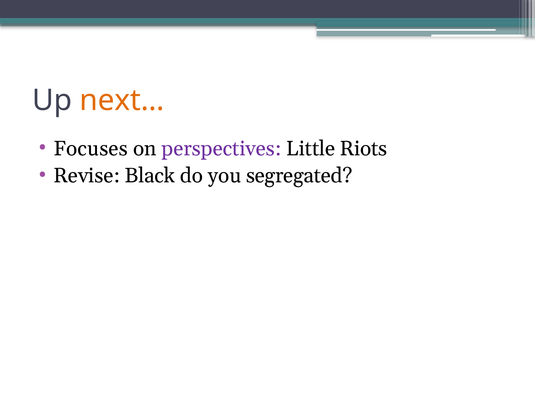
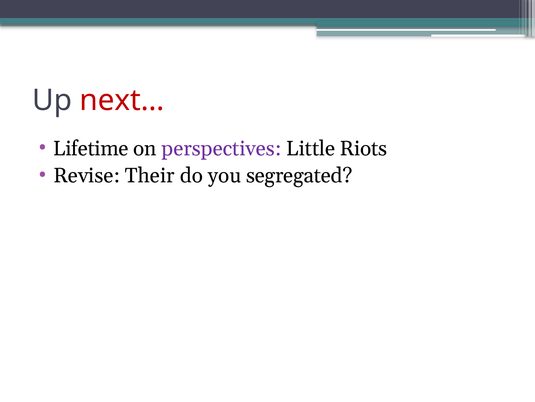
next… colour: orange -> red
Focuses: Focuses -> Lifetime
Black: Black -> Their
